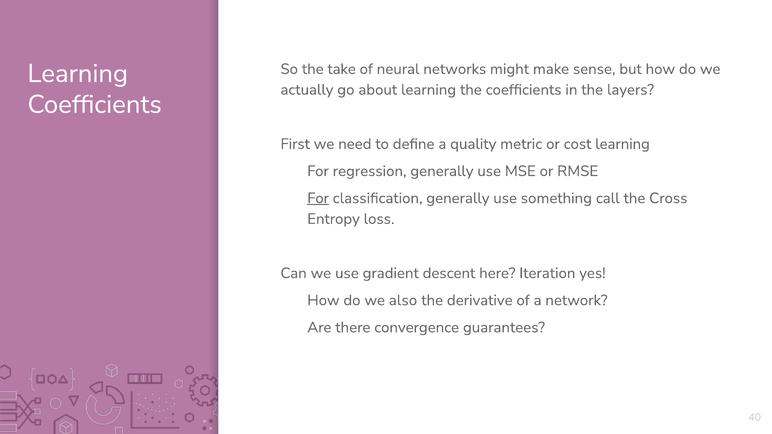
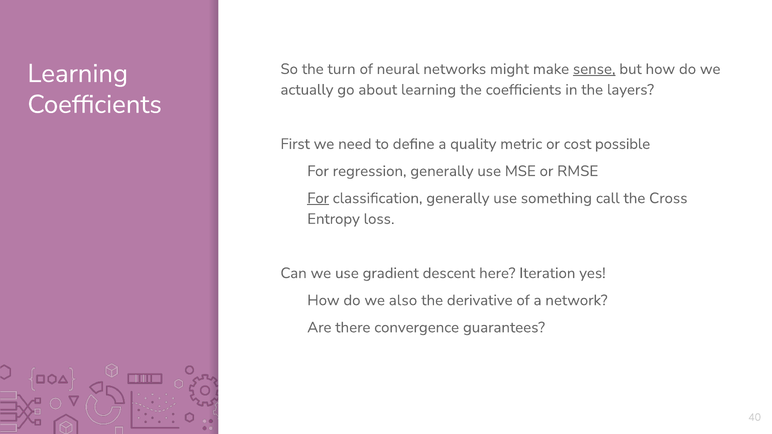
take: take -> turn
sense underline: none -> present
cost learning: learning -> possible
